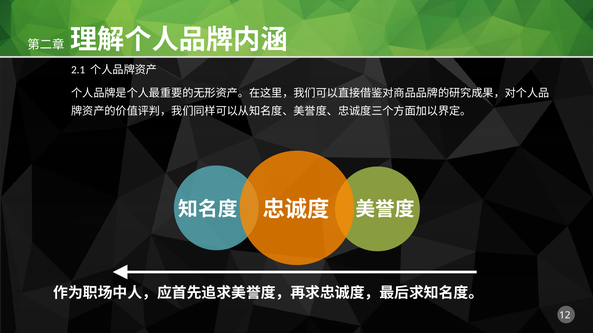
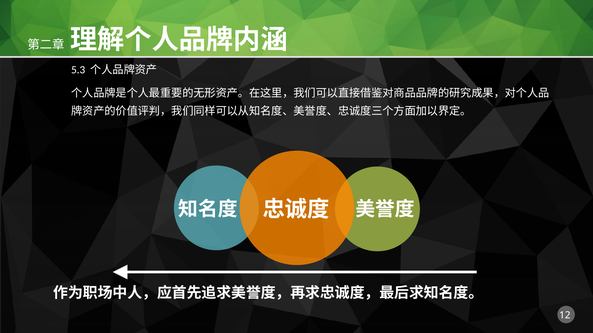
2.1: 2.1 -> 5.3
